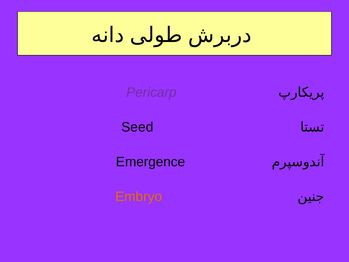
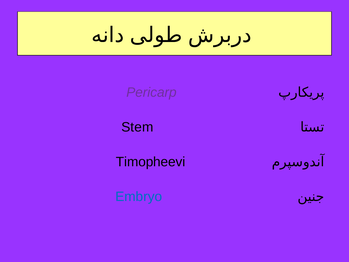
Seed: Seed -> Stem
Emergence: Emergence -> Timopheevi
Embryo colour: orange -> blue
